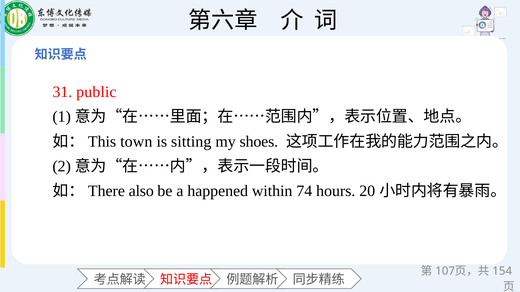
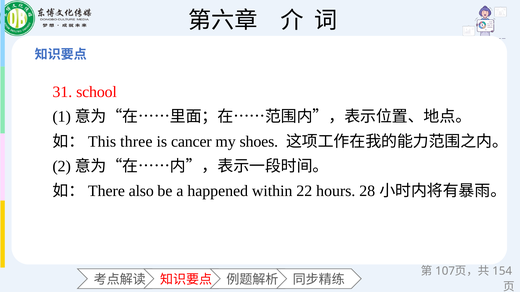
public: public -> school
town: town -> three
sitting: sitting -> cancer
74: 74 -> 22
20: 20 -> 28
